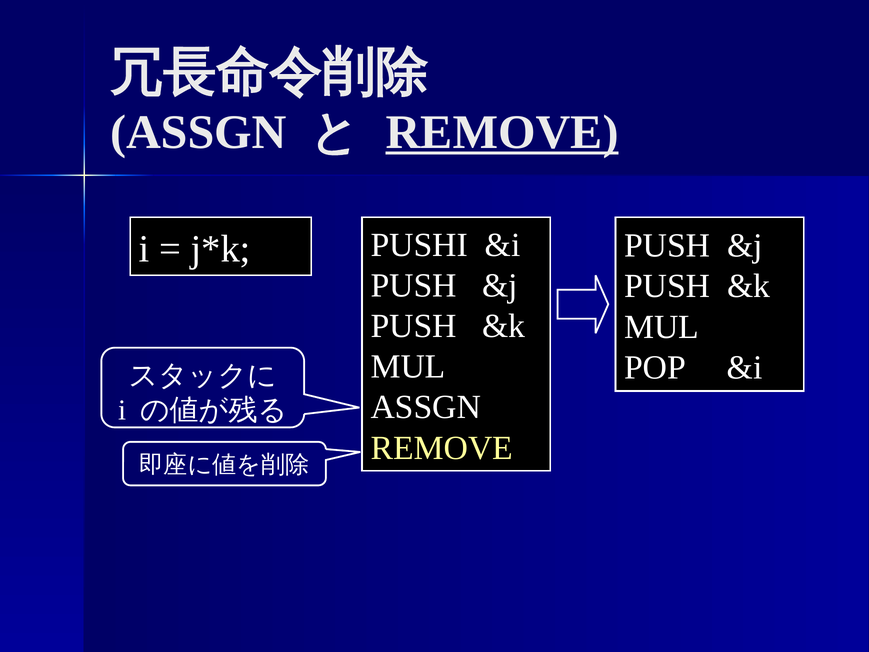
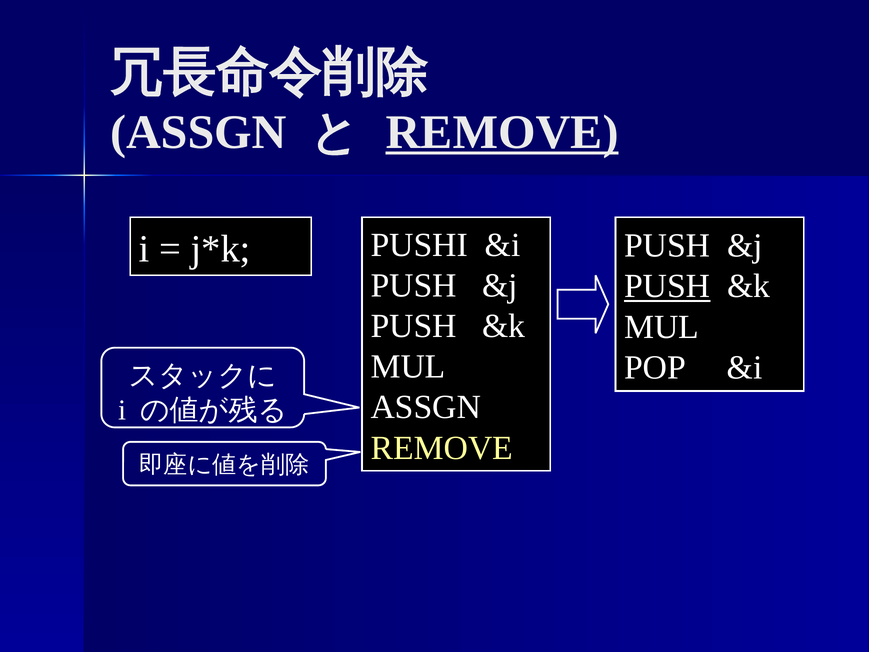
PUSH at (667, 286) underline: none -> present
